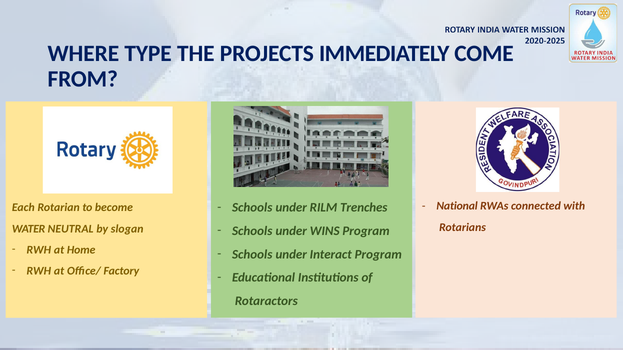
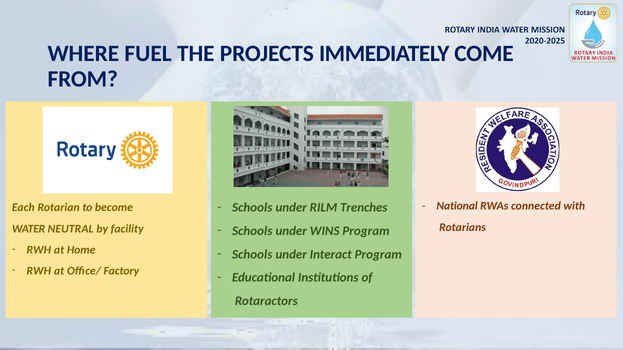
TYPE: TYPE -> FUEL
slogan: slogan -> facility
